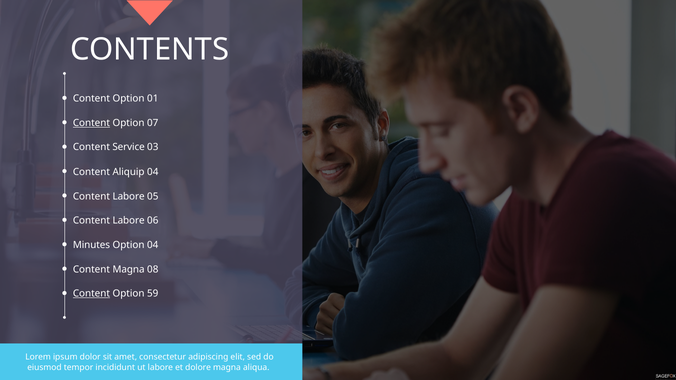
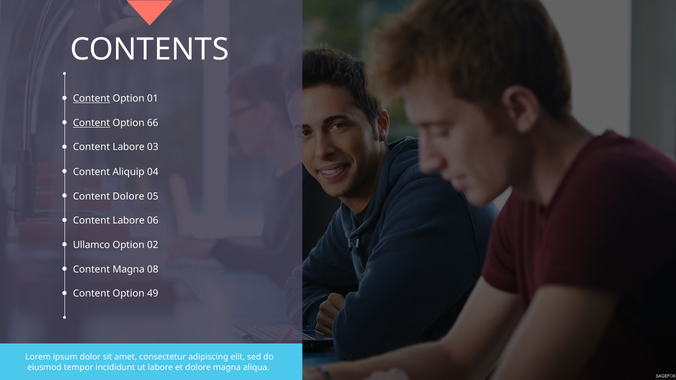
Content at (91, 99) underline: none -> present
07: 07 -> 66
Service at (129, 147): Service -> Labore
Labore at (129, 196): Labore -> Dolore
Minutes: Minutes -> Ullamco
Option 04: 04 -> 02
Content at (91, 294) underline: present -> none
59: 59 -> 49
